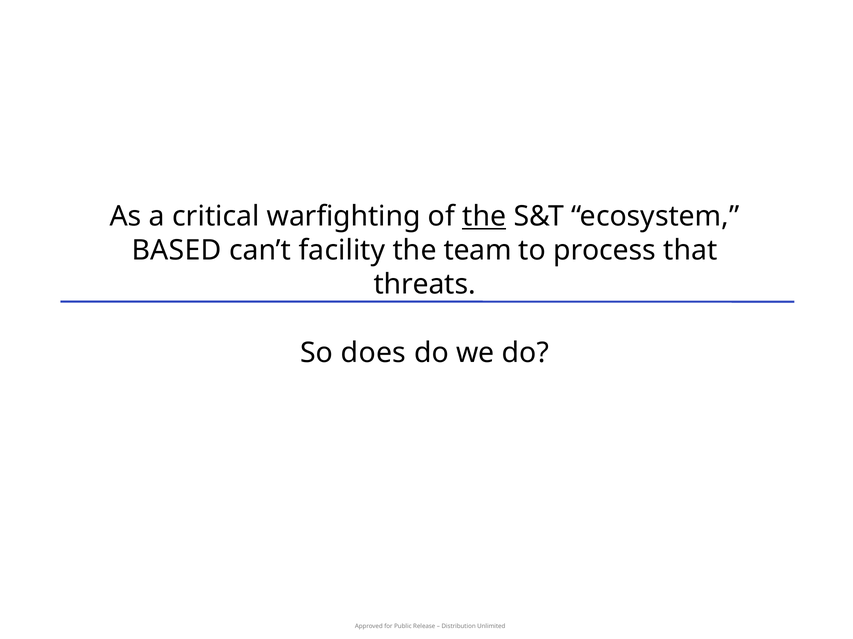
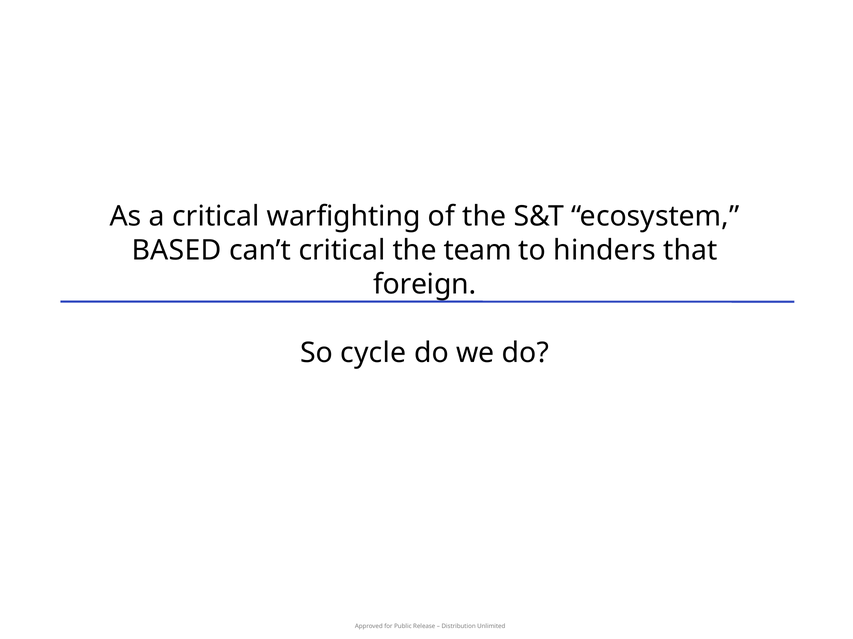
the at (484, 217) underline: present -> none
can’t facility: facility -> critical
process: process -> hinders
threats: threats -> foreign
does: does -> cycle
